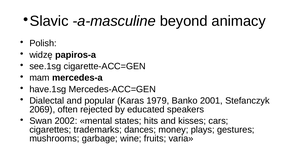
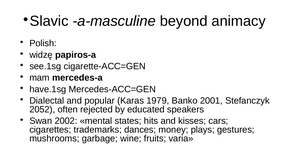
2069: 2069 -> 2052
